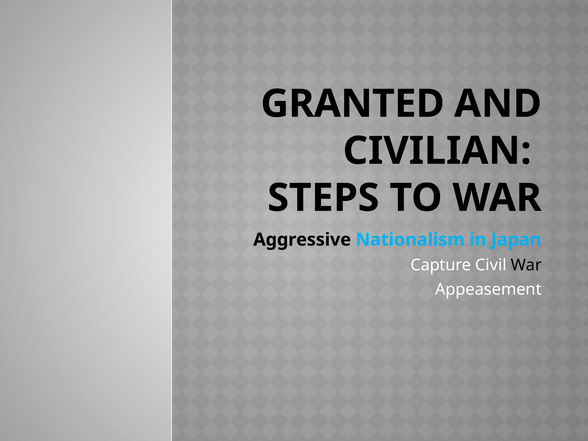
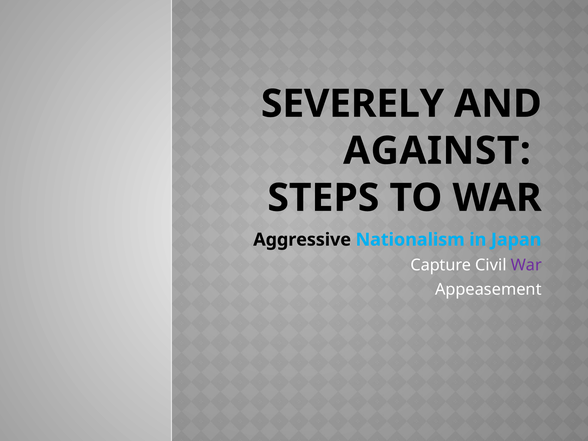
GRANTED: GRANTED -> SEVERELY
CIVILIAN: CIVILIAN -> AGAINST
War at (526, 265) colour: black -> purple
